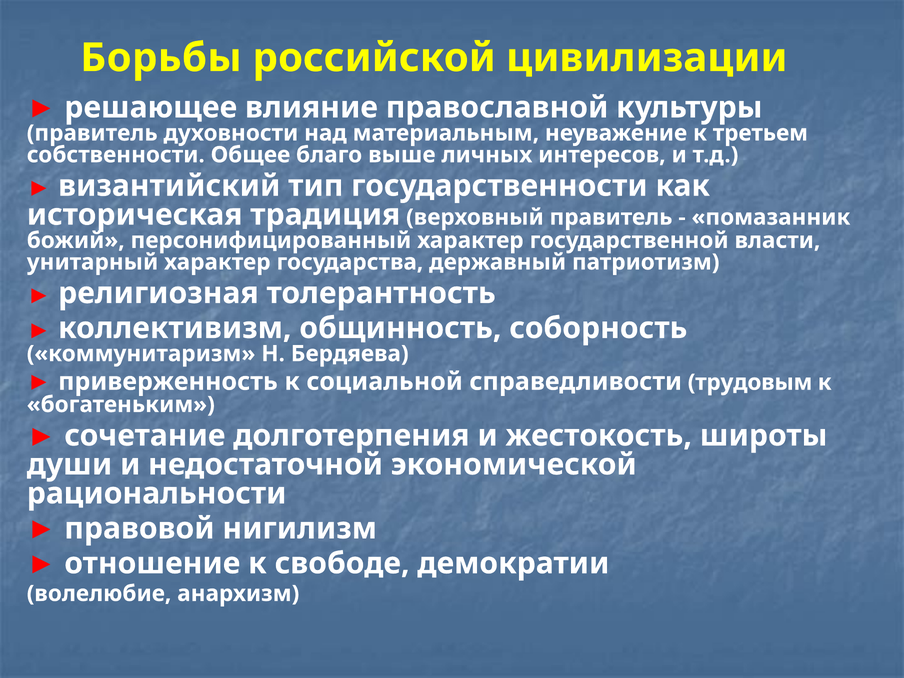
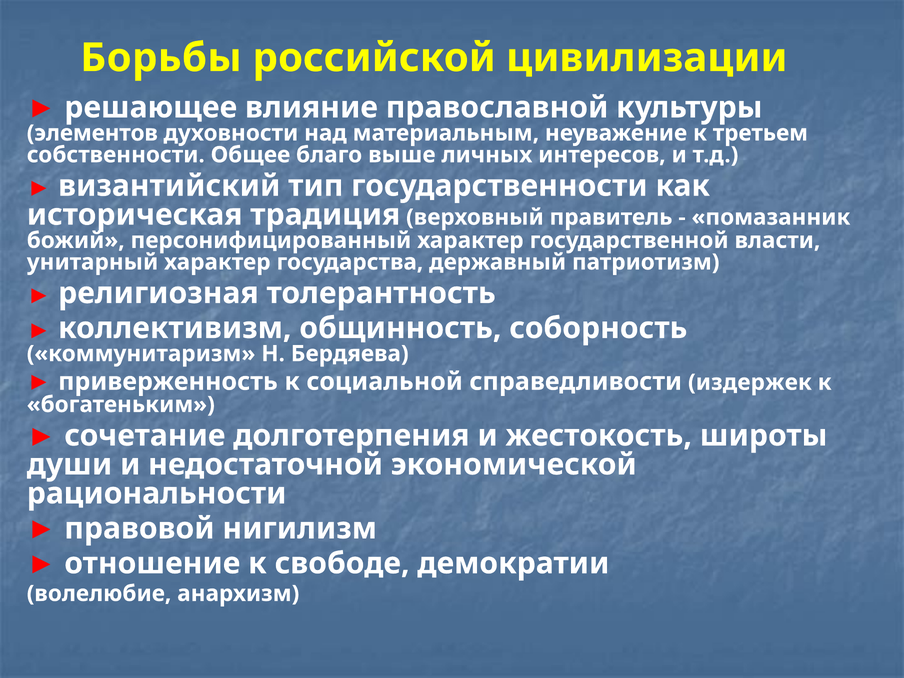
правитель at (92, 133): правитель -> элементов
трудовым: трудовым -> издержек
